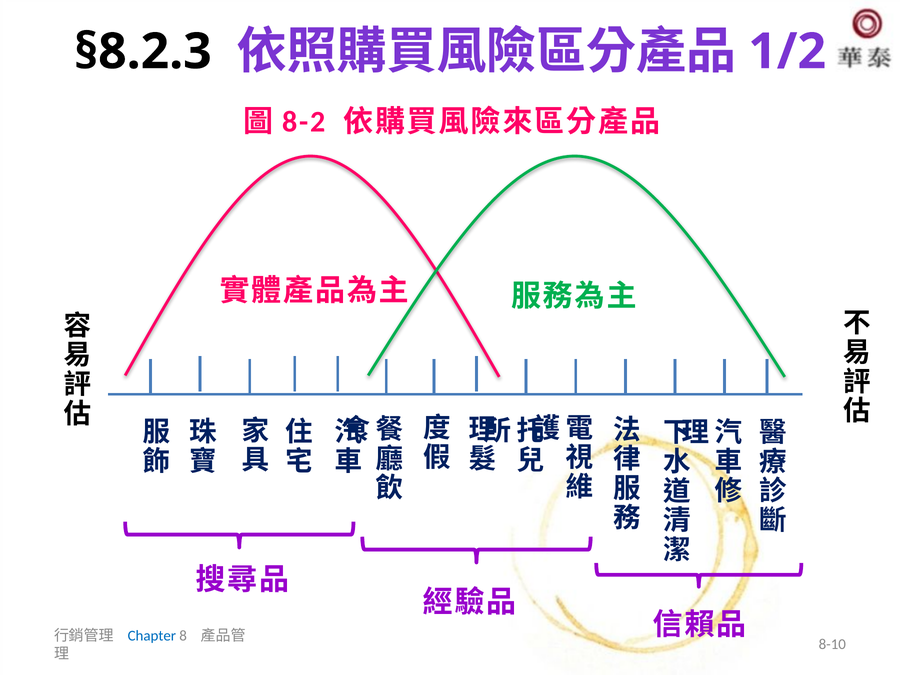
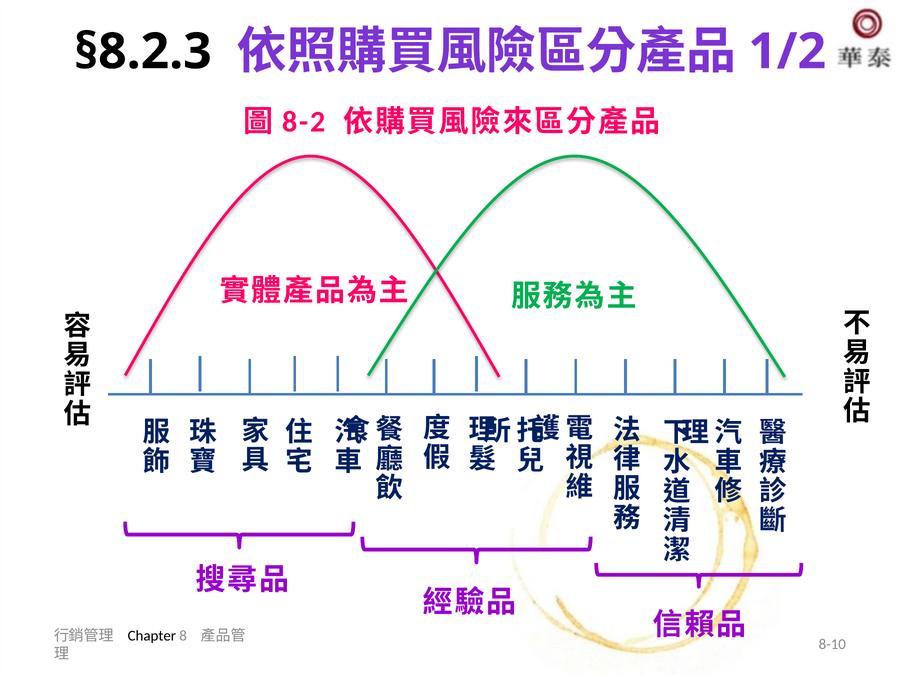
Chapter colour: blue -> black
